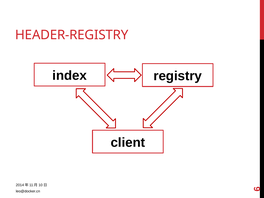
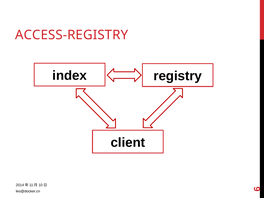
HEADER-REGISTRY: HEADER-REGISTRY -> ACCESS-REGISTRY
